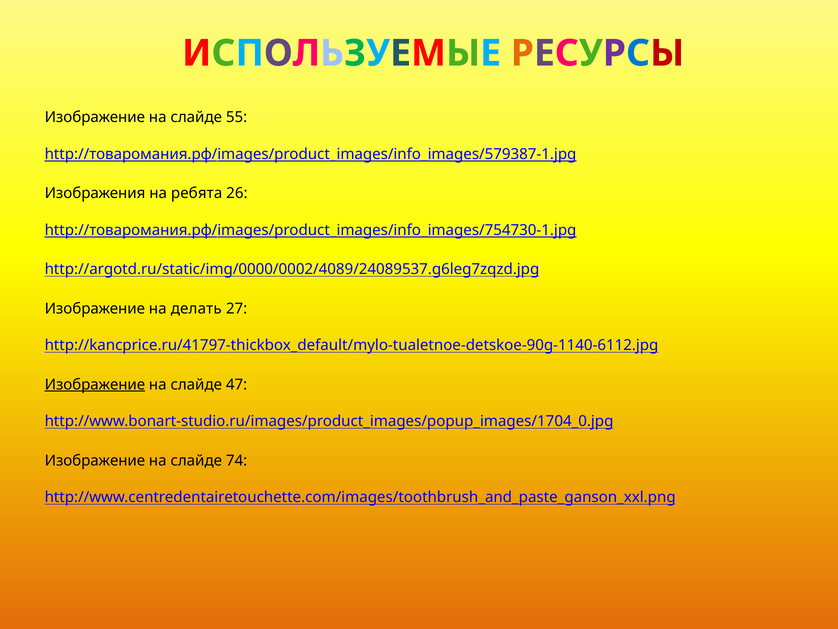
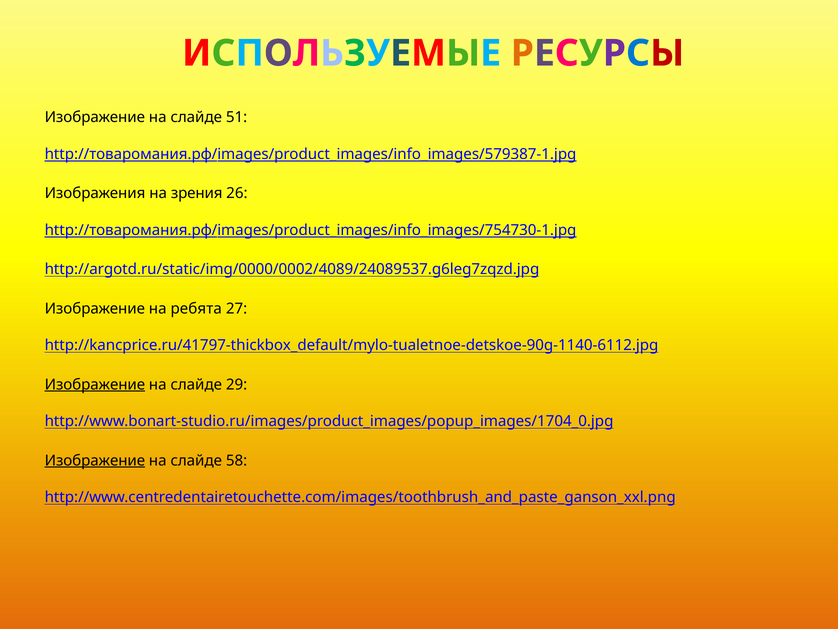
55: 55 -> 51
ребята: ребята -> зрения
делать: делать -> ребята
47: 47 -> 29
Изображение at (95, 460) underline: none -> present
74: 74 -> 58
